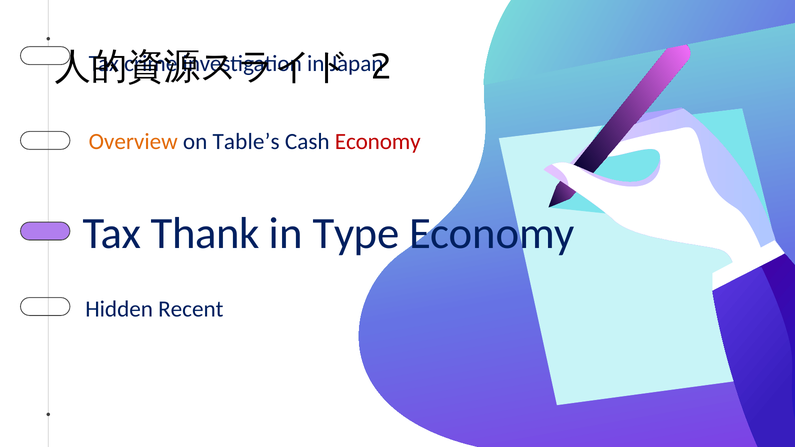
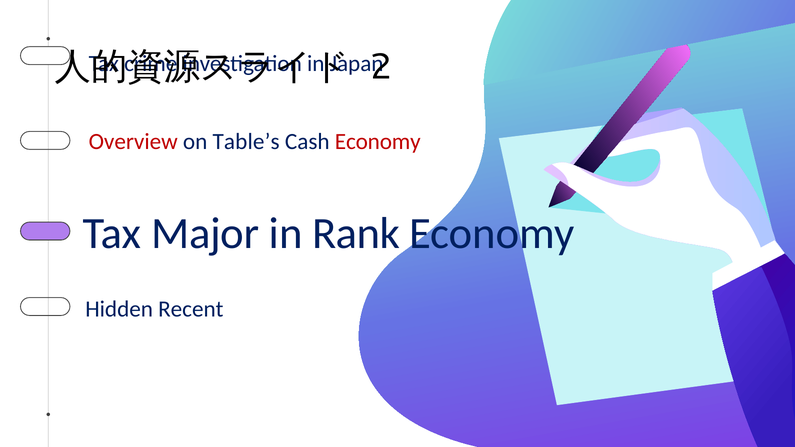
Overview colour: orange -> red
Thank: Thank -> Major
Type: Type -> Rank
